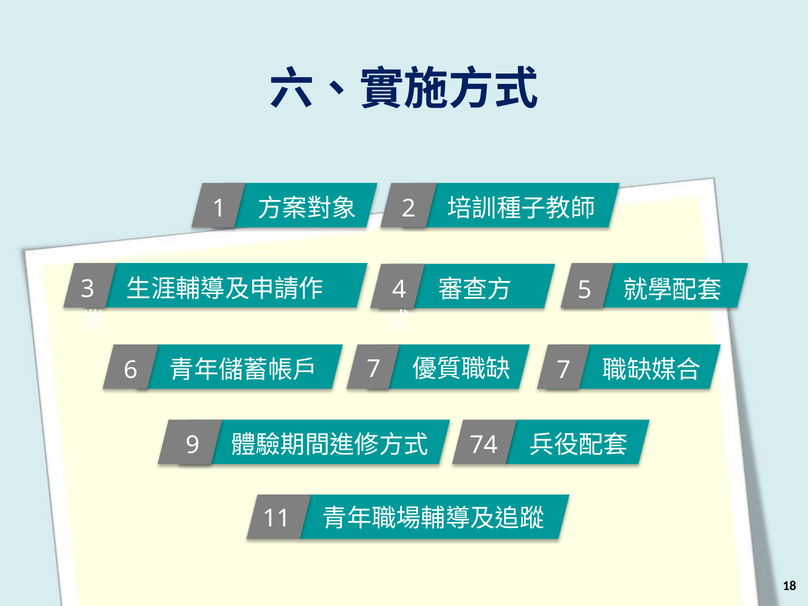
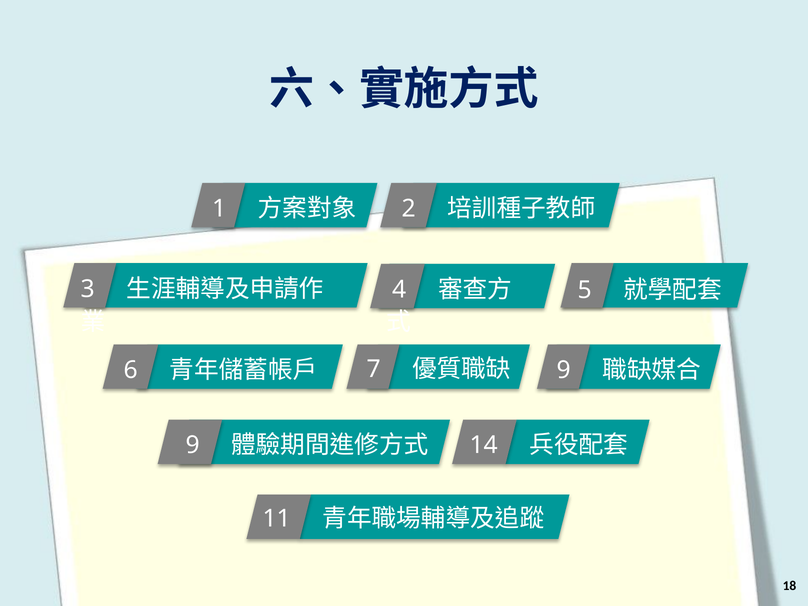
7 at (564, 370): 7 -> 9
74: 74 -> 14
